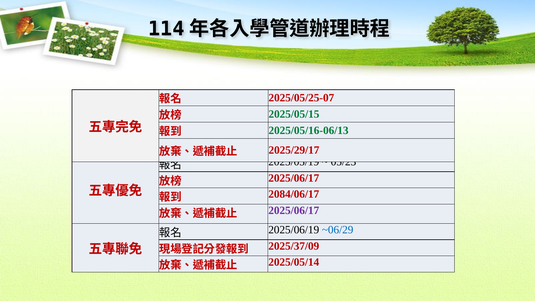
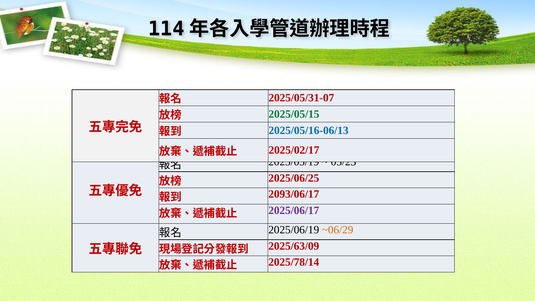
2025/05/25-07: 2025/05/25-07 -> 2025/05/31-07
2025/05/16-06/13 colour: green -> blue
2025/29/17: 2025/29/17 -> 2025/02/17
2025/06/17 at (294, 178): 2025/06/17 -> 2025/06/25
2084/06/17: 2084/06/17 -> 2093/06/17
~06/29 colour: blue -> orange
2025/37/09: 2025/37/09 -> 2025/63/09
2025/05/14: 2025/05/14 -> 2025/78/14
